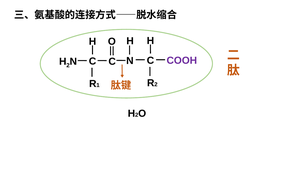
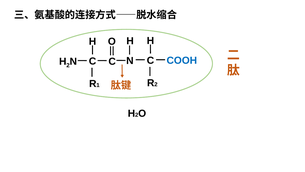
COOH colour: purple -> blue
